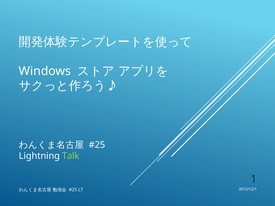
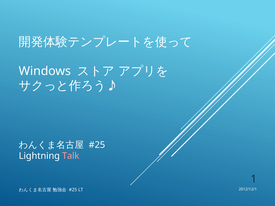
Talk colour: light green -> pink
